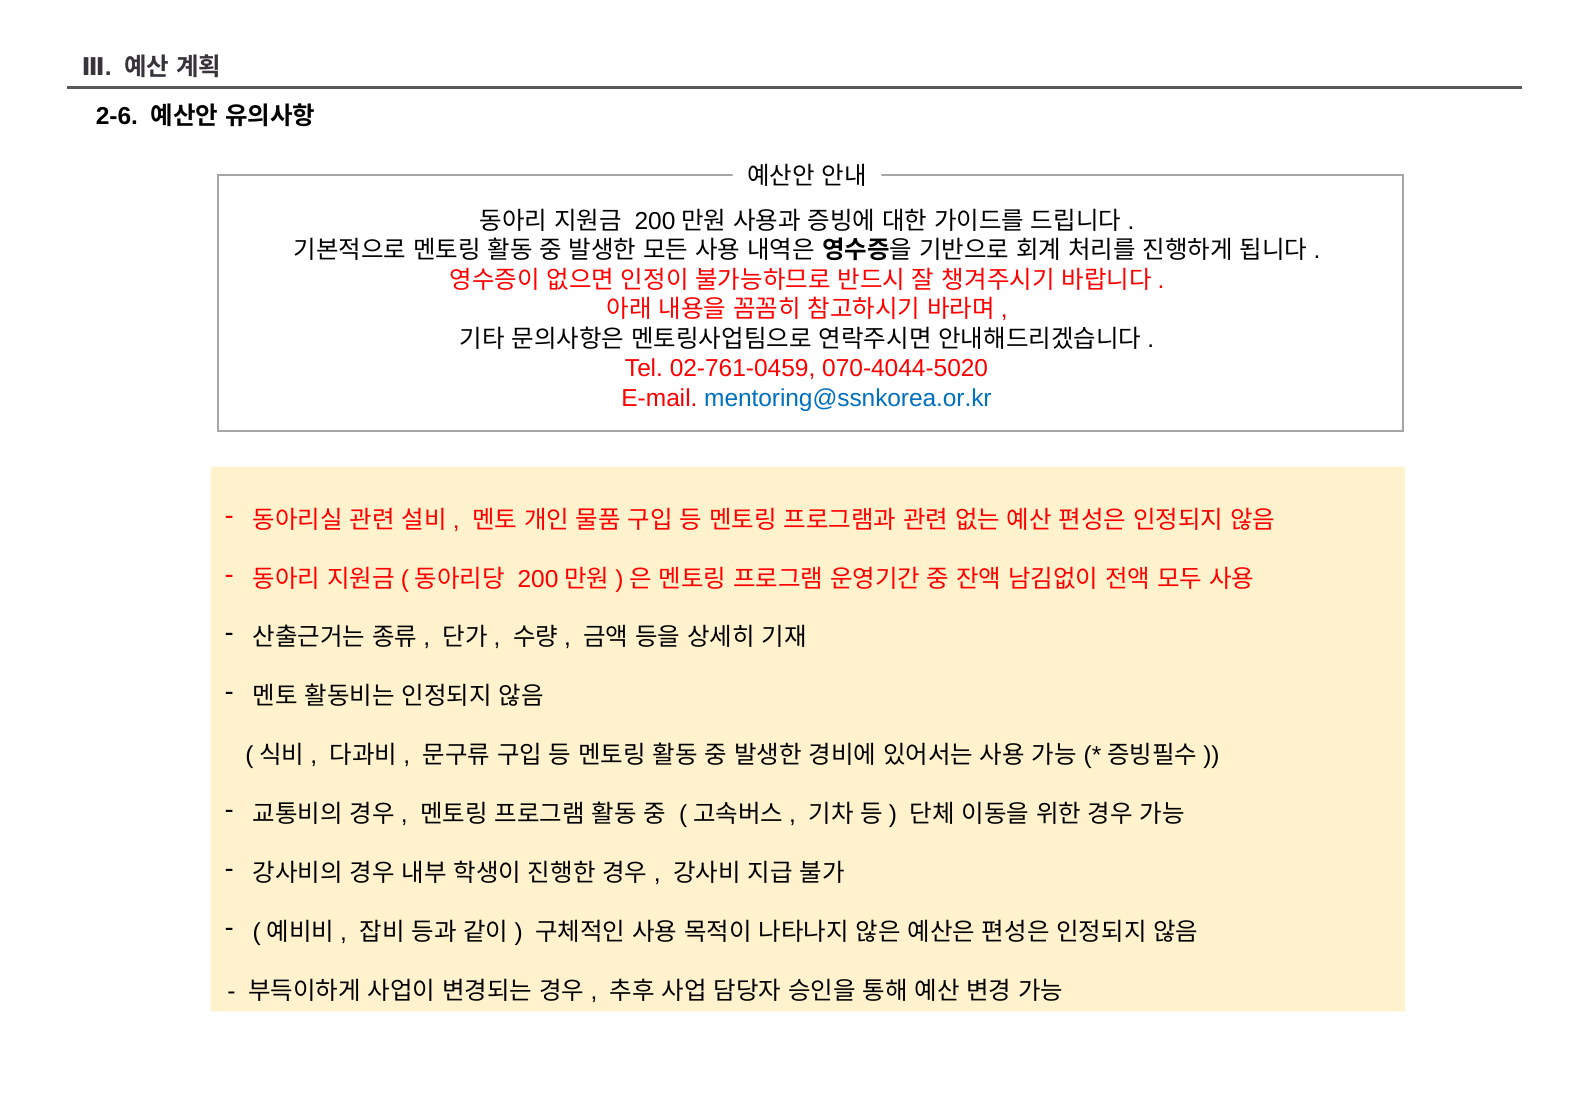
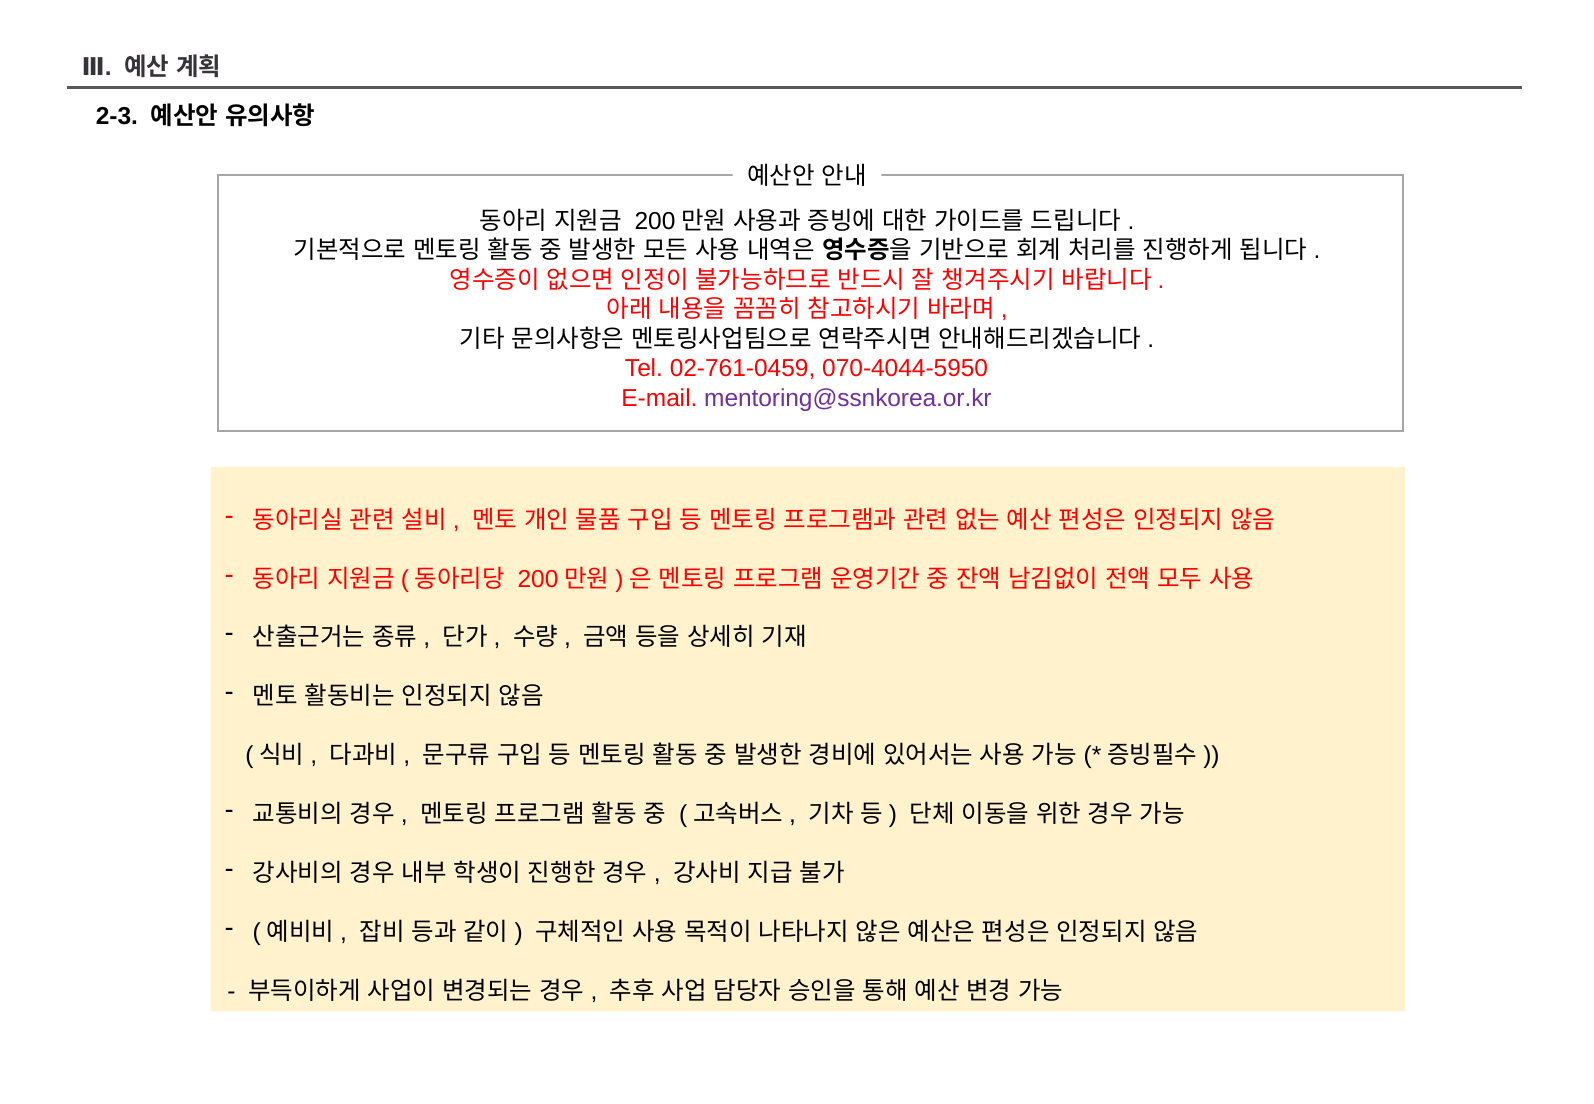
2-6: 2-6 -> 2-3
070-4044-5020: 070-4044-5020 -> 070-4044-5950
mentoring@ssnkorea.or.kr colour: blue -> purple
